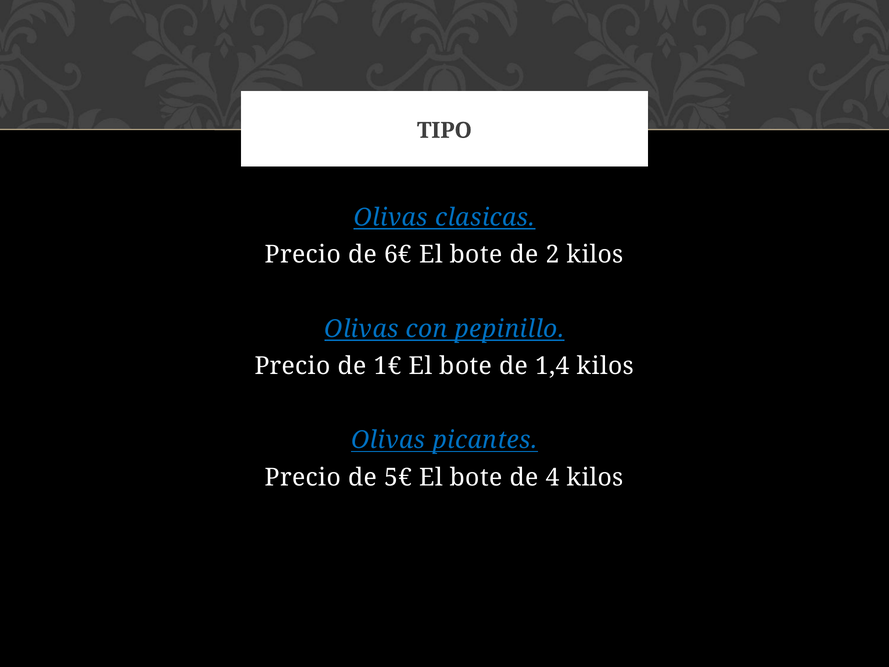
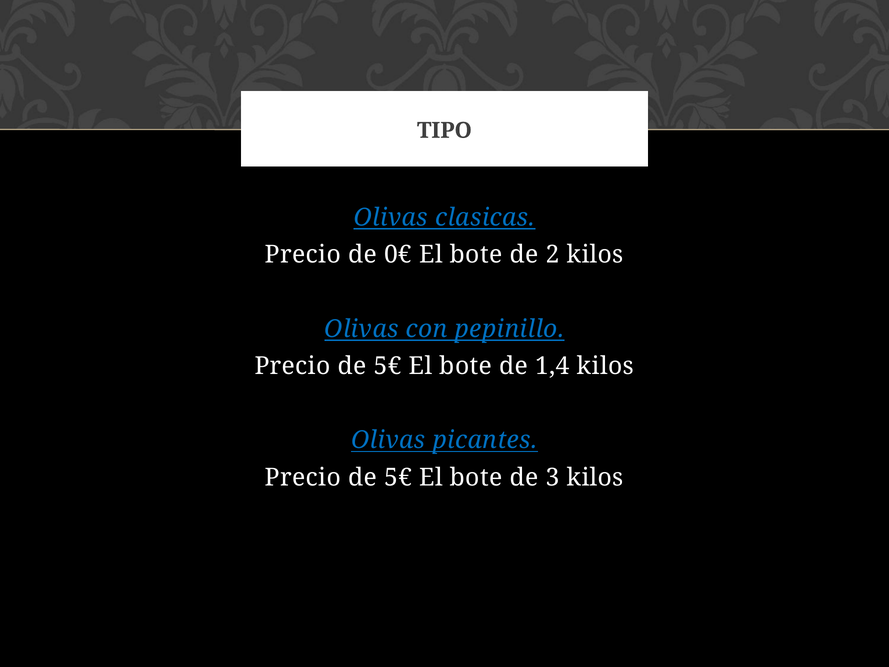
6€: 6€ -> 0€
1€ at (388, 366): 1€ -> 5€
4: 4 -> 3
